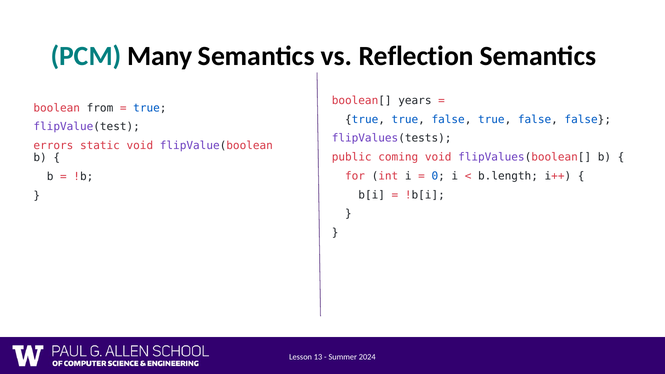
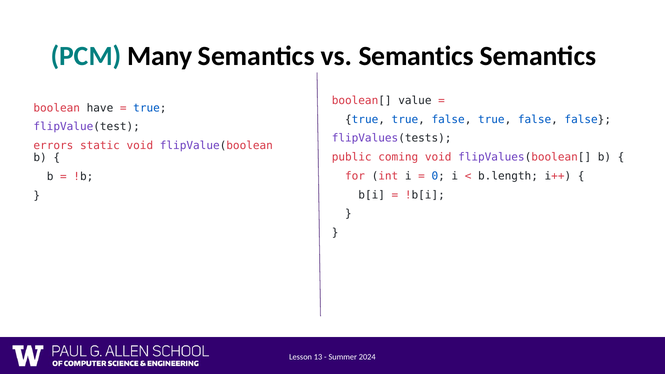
vs Reflection: Reflection -> Semantics
years: years -> value
from: from -> have
